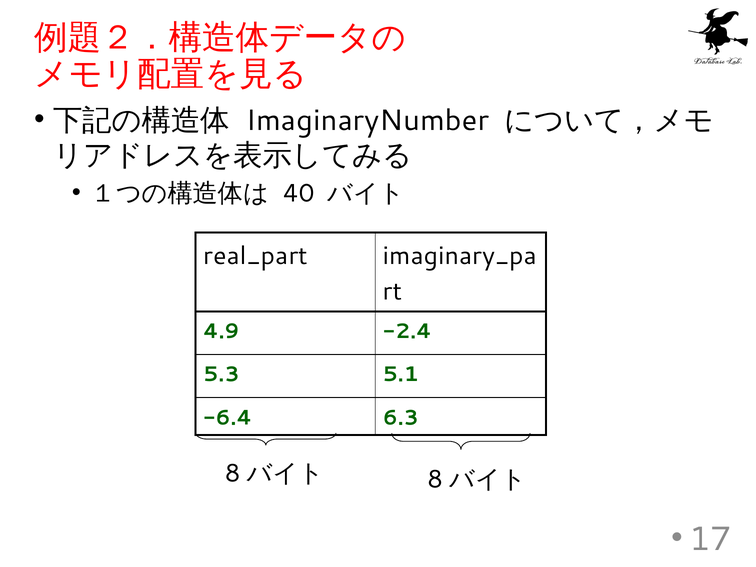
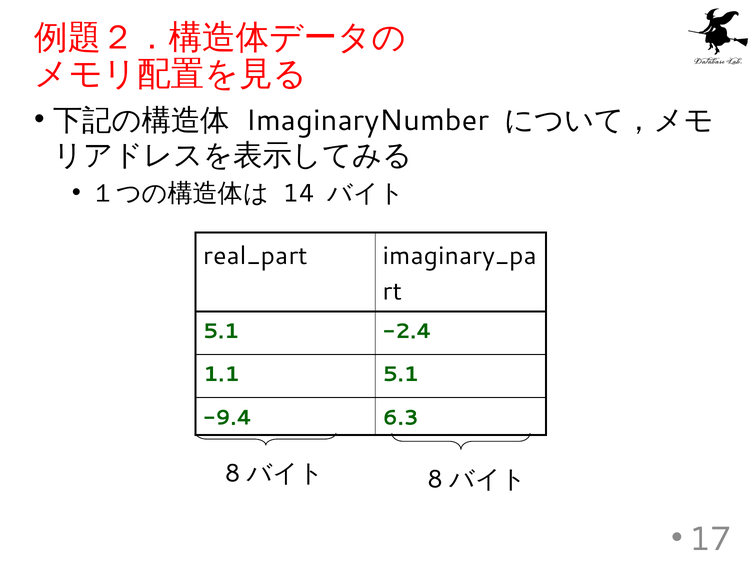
40: 40 -> 14
4.9 at (221, 332): 4.9 -> 5.1
5.3: 5.3 -> 1.1
-6.4: -6.4 -> -9.4
